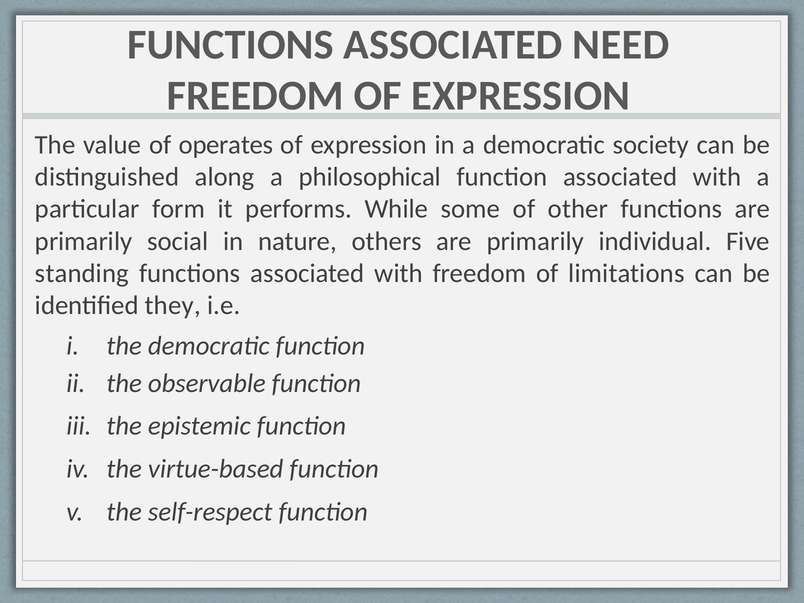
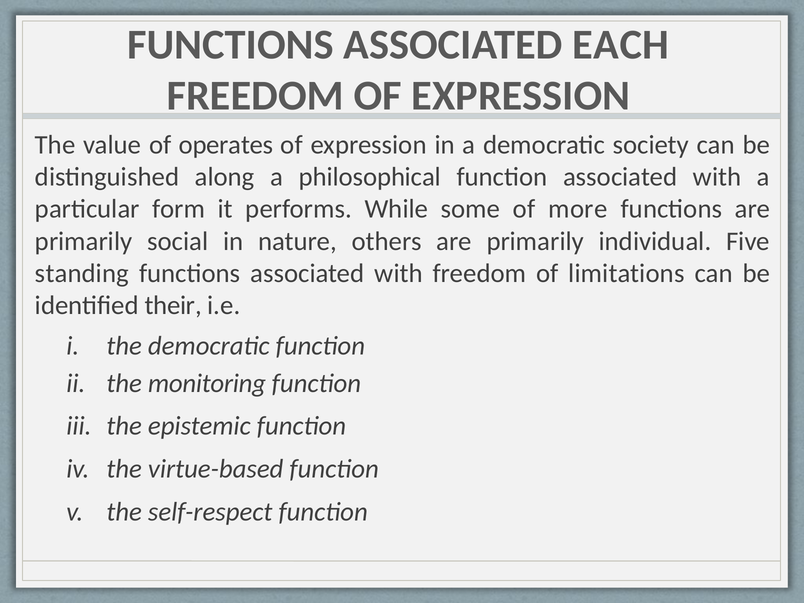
NEED: NEED -> EACH
other: other -> more
they: they -> their
observable: observable -> monitoring
